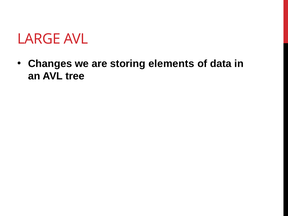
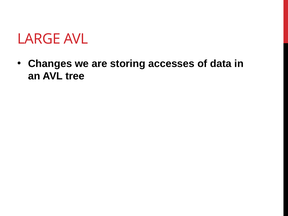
elements: elements -> accesses
